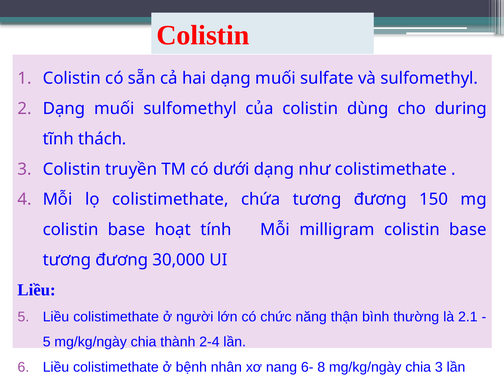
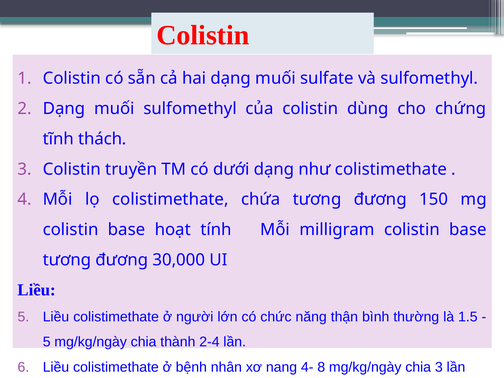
during: during -> chứng
2.1: 2.1 -> 1.5
6-: 6- -> 4-
